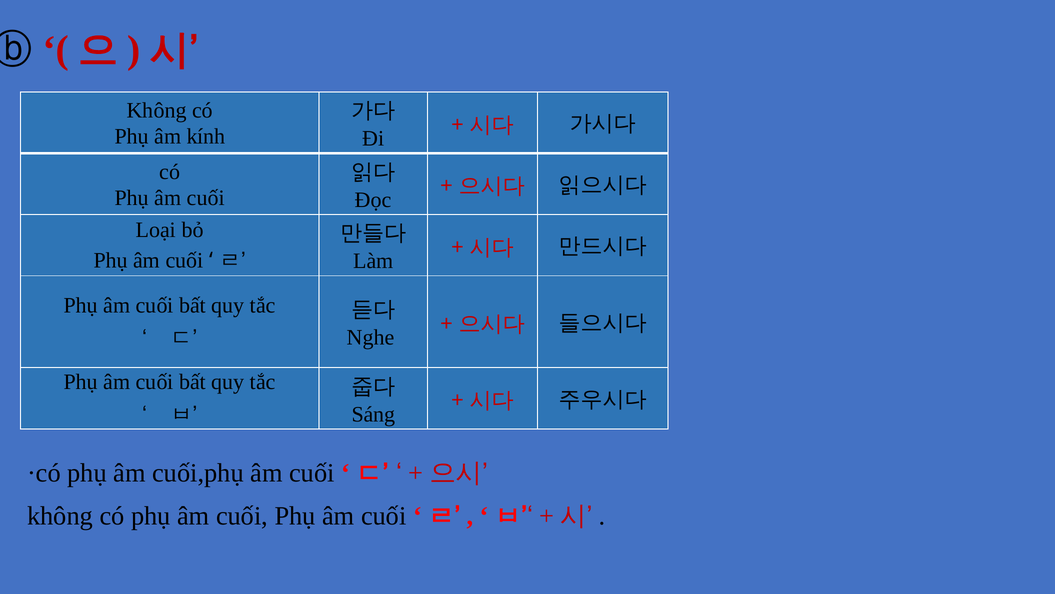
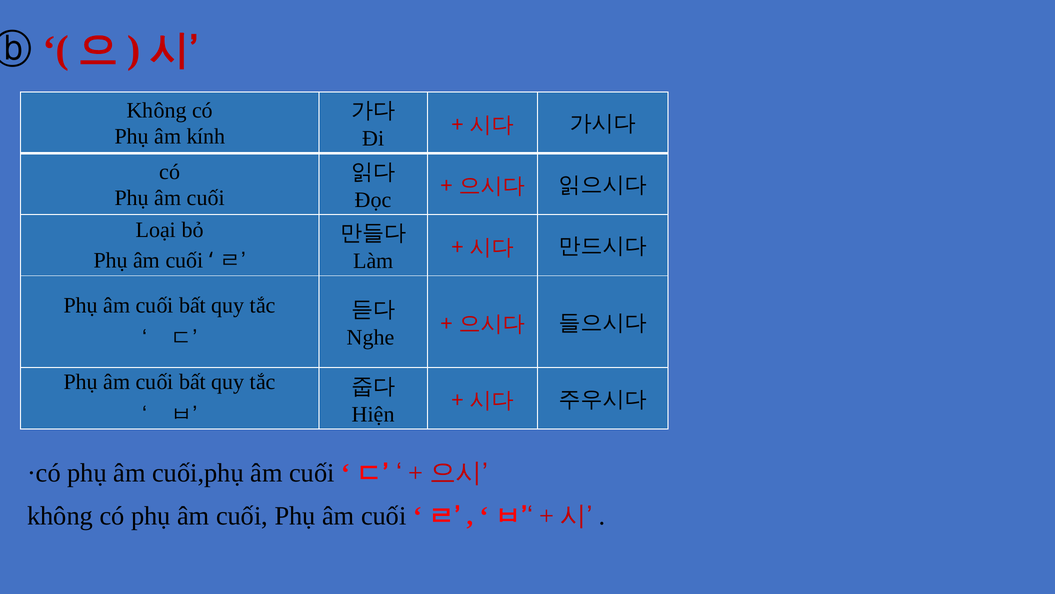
Sáng: Sáng -> Hiện
